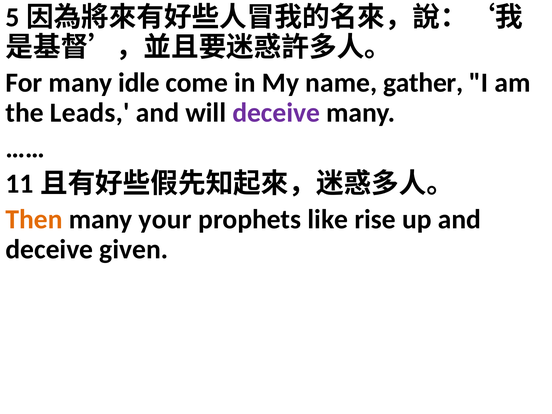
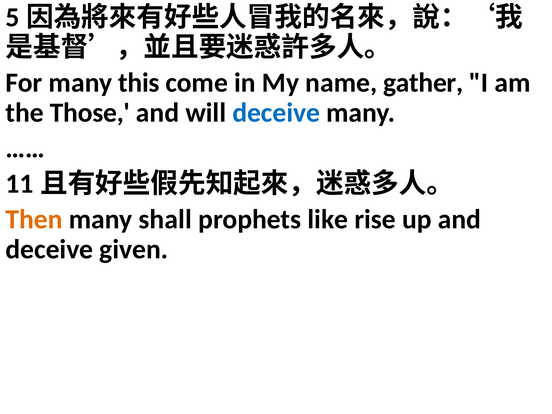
idle: idle -> this
Leads: Leads -> Those
deceive at (276, 113) colour: purple -> blue
your: your -> shall
